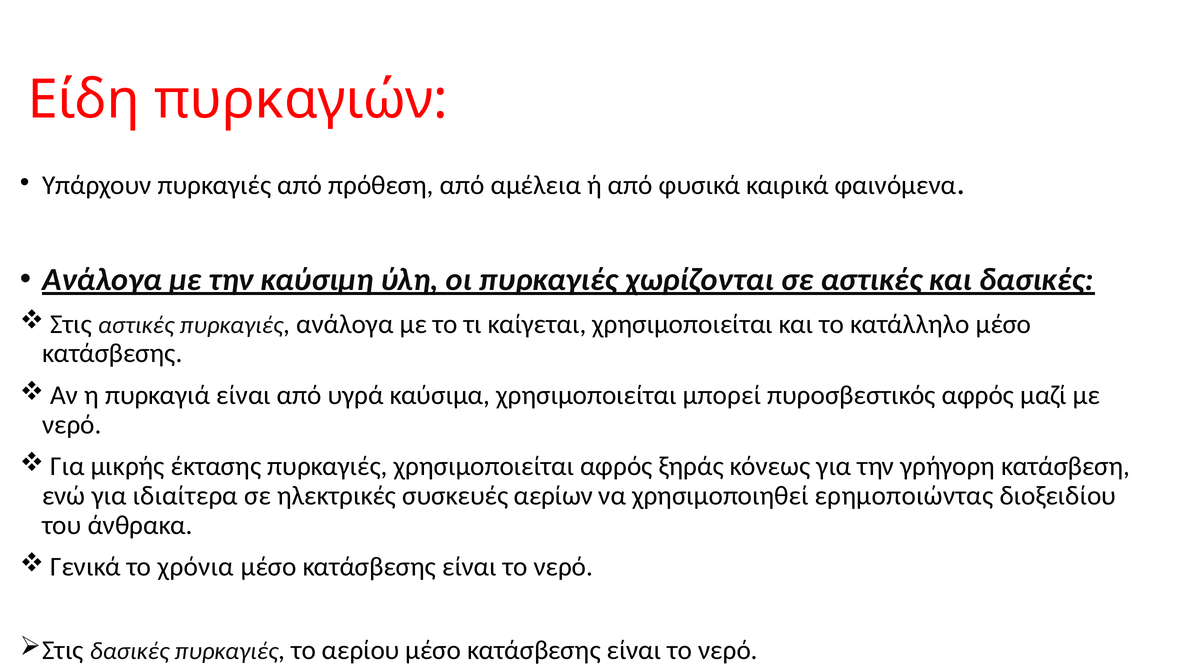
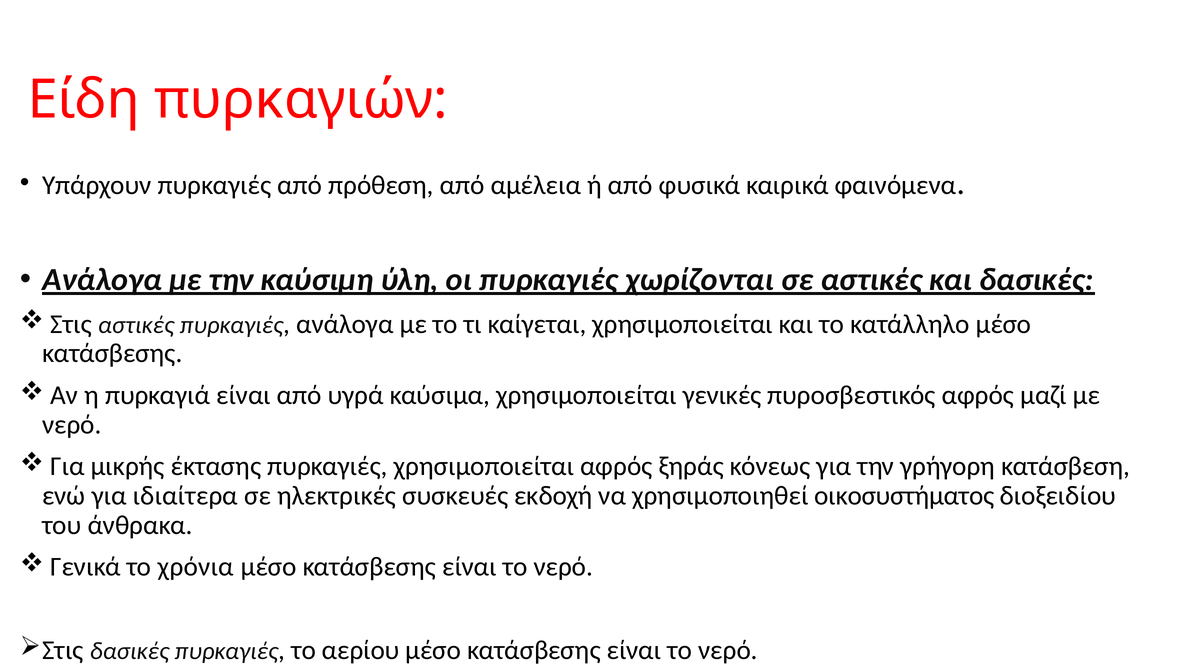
μπορεί: μπορεί -> γενικές
αερίων: αερίων -> εκδοχή
ερημοποιώντας: ερημοποιώντας -> οικοσυστήματος
